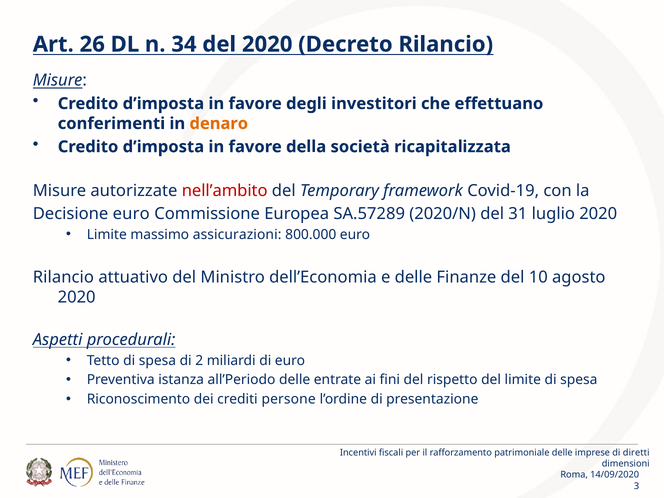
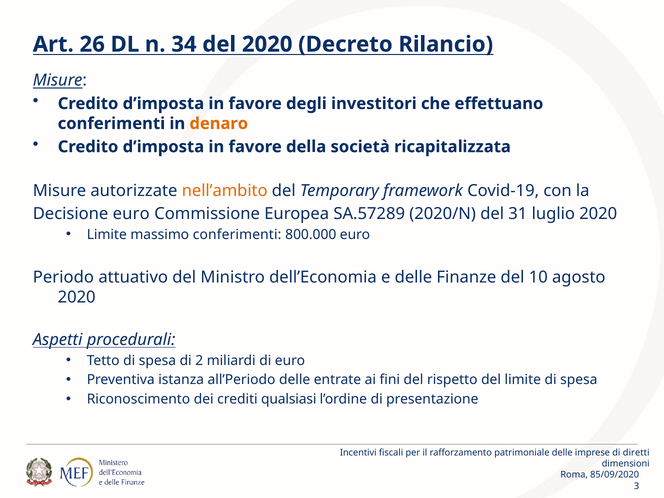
nell’ambito colour: red -> orange
massimo assicurazioni: assicurazioni -> conferimenti
Rilancio at (63, 277): Rilancio -> Periodo
persone: persone -> qualsiasi
14/09/2020: 14/09/2020 -> 85/09/2020
